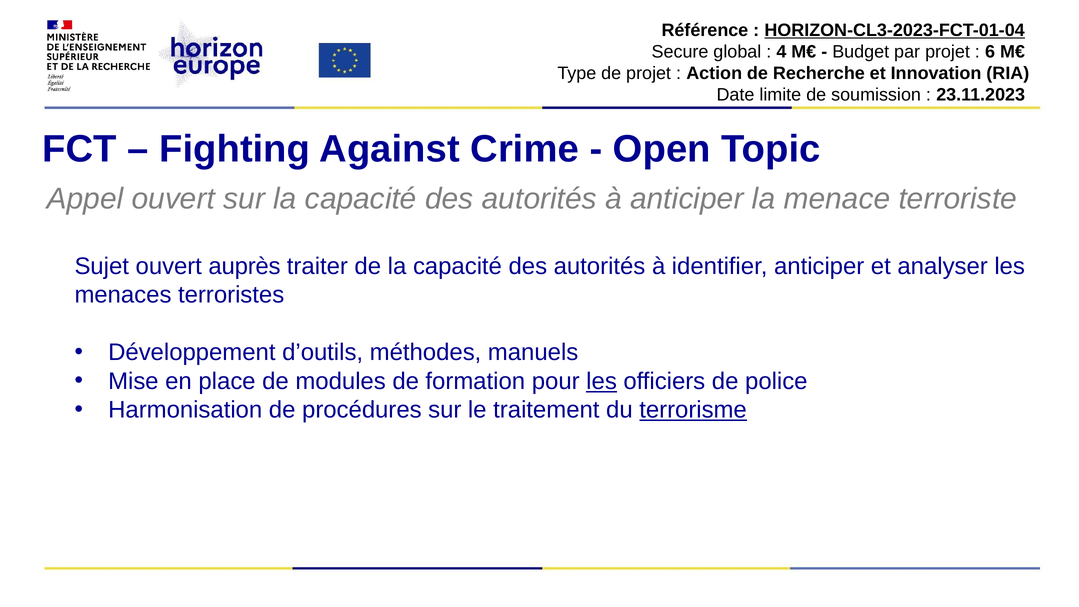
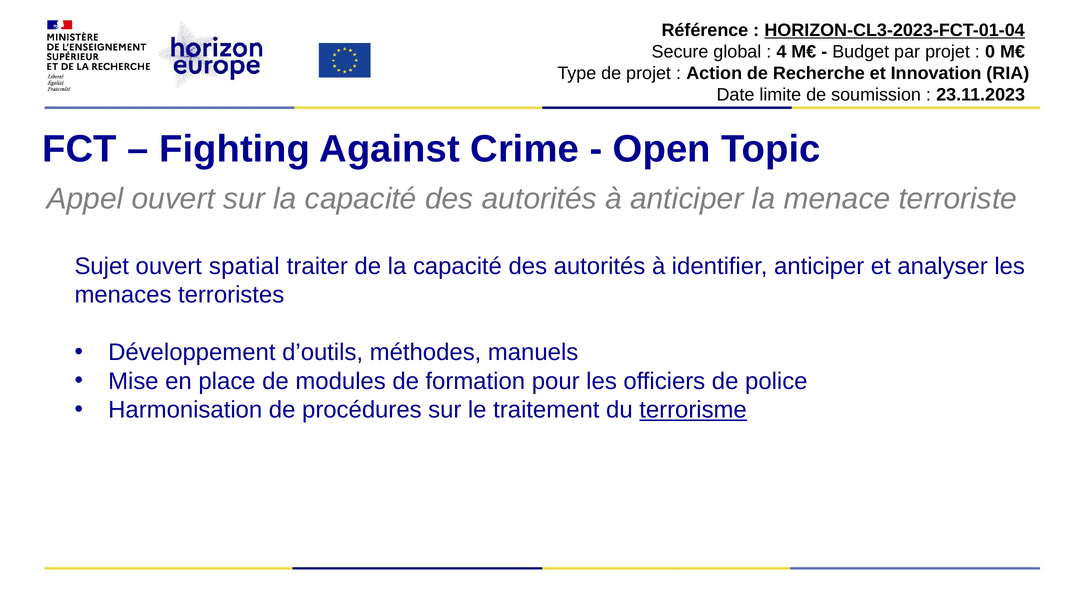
6: 6 -> 0
auprès: auprès -> spatial
les at (602, 381) underline: present -> none
